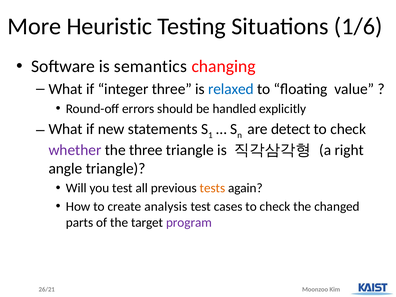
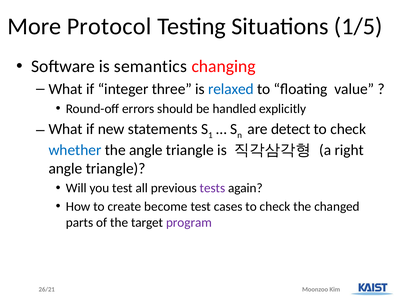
Heuristic: Heuristic -> Protocol
1/6: 1/6 -> 1/5
whether colour: purple -> blue
the three: three -> angle
tests colour: orange -> purple
analysis: analysis -> become
